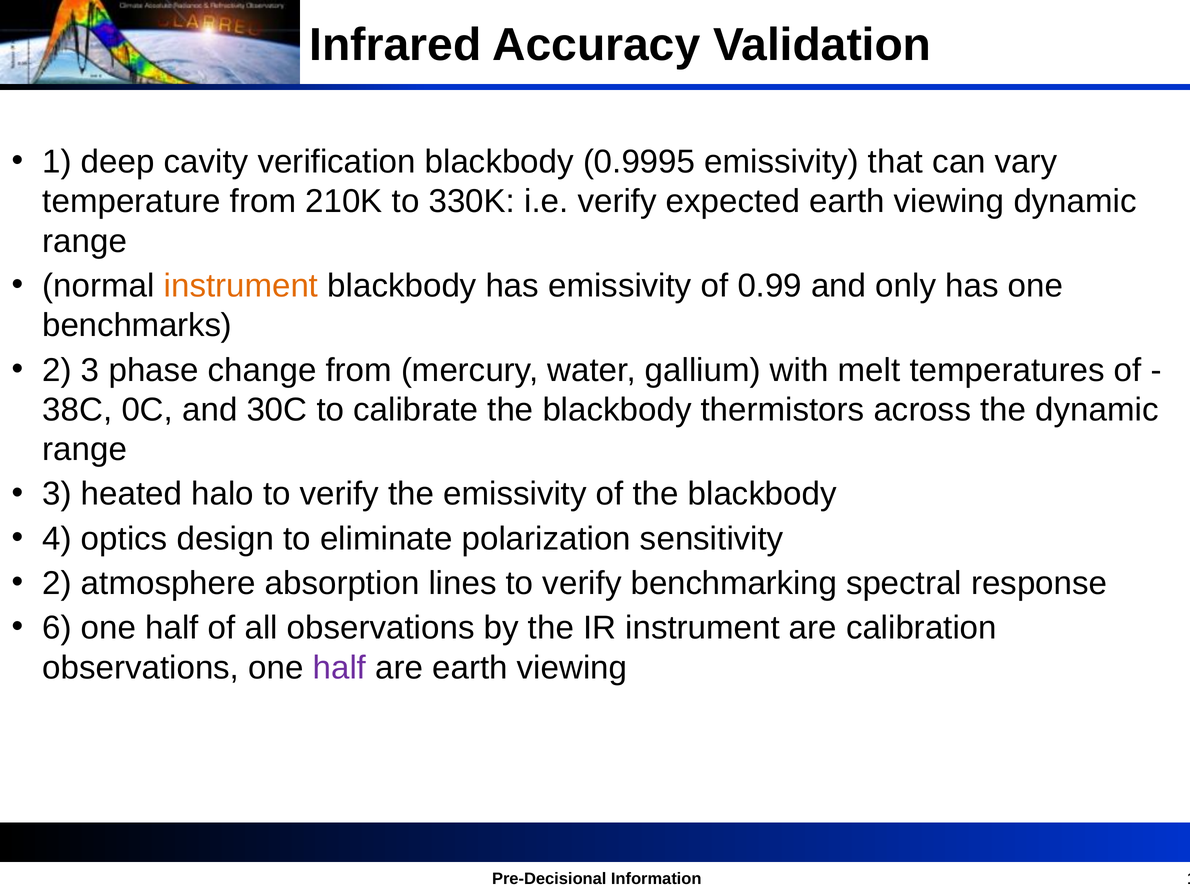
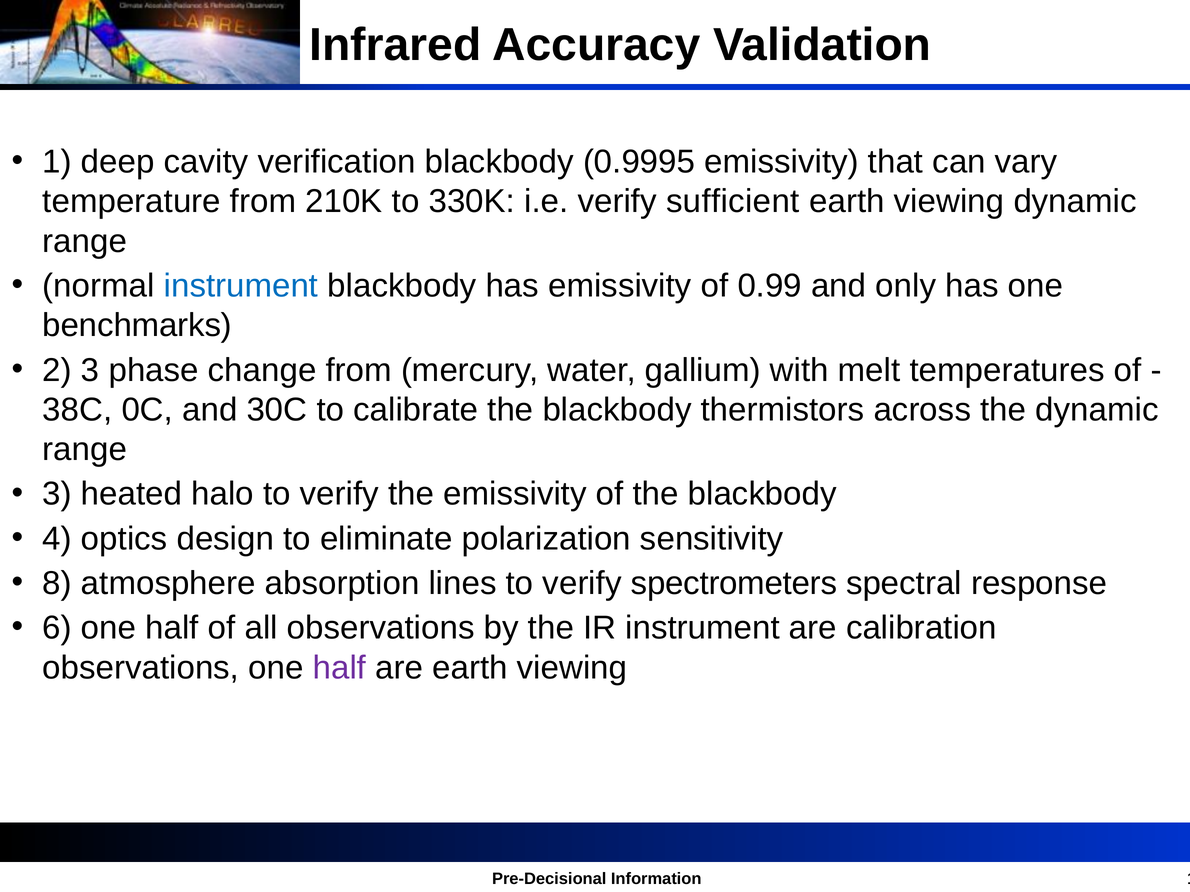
expected: expected -> sufficient
instrument at (241, 286) colour: orange -> blue
2 at (57, 584): 2 -> 8
benchmarking: benchmarking -> spectrometers
